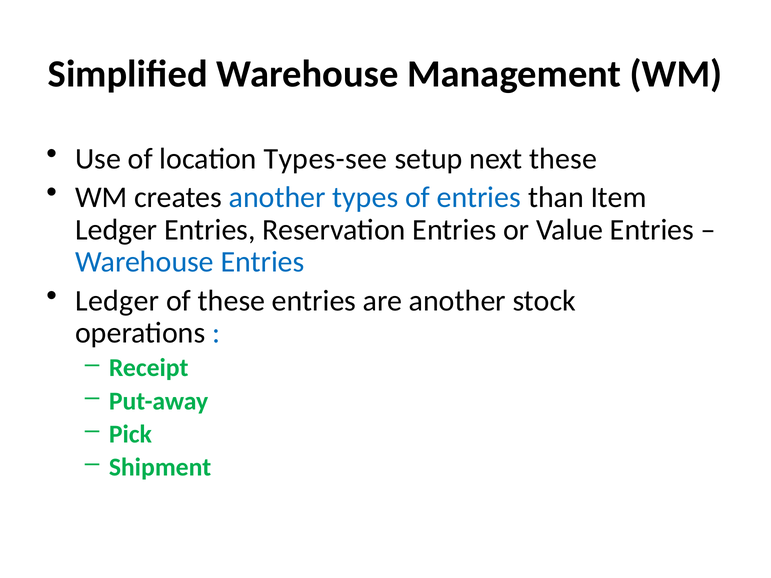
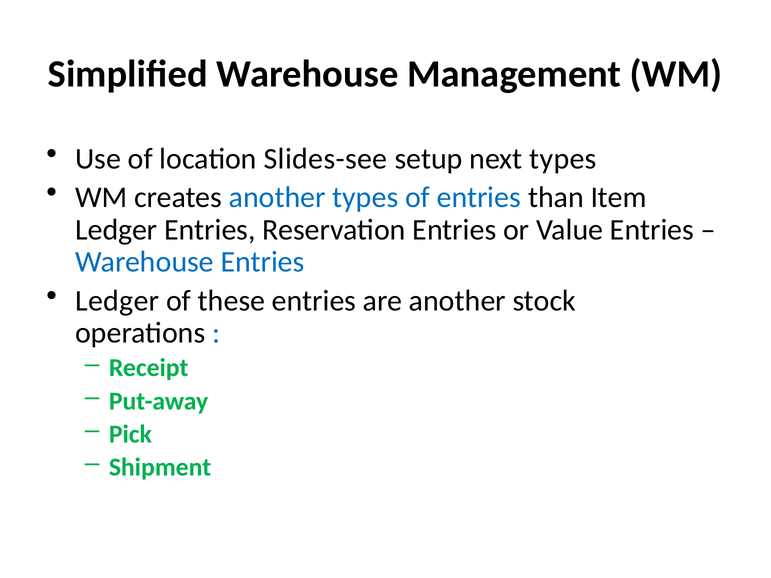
Types-see: Types-see -> Slides-see
next these: these -> types
